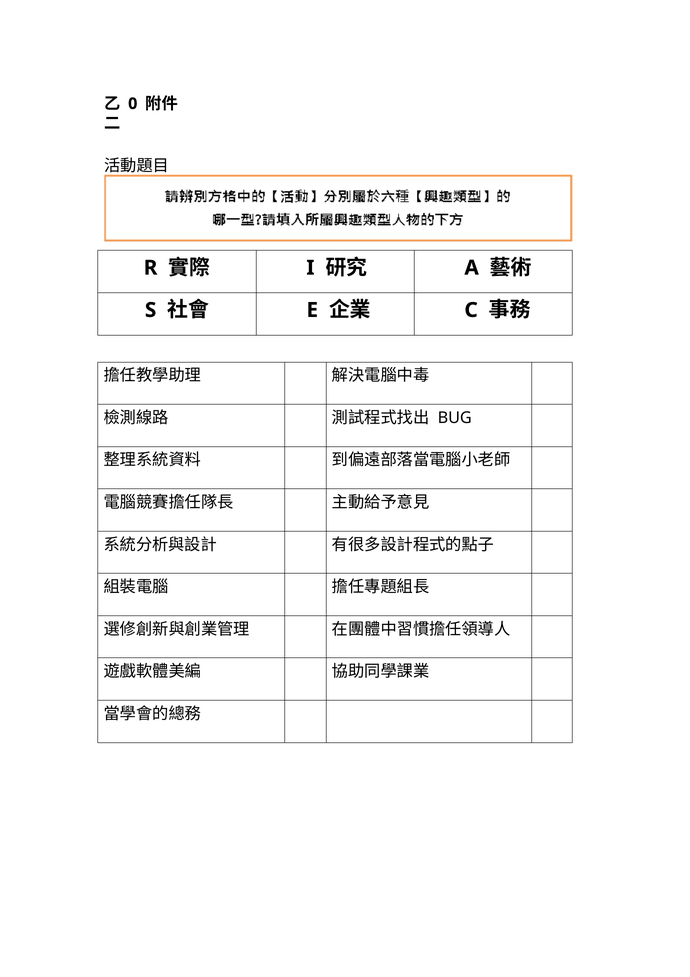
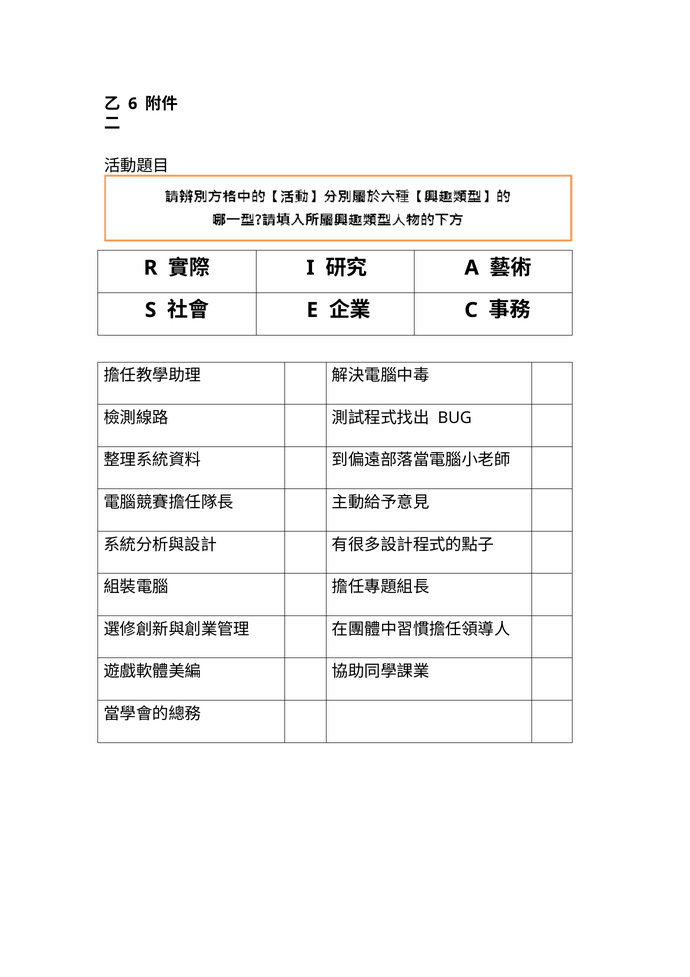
0: 0 -> 6
